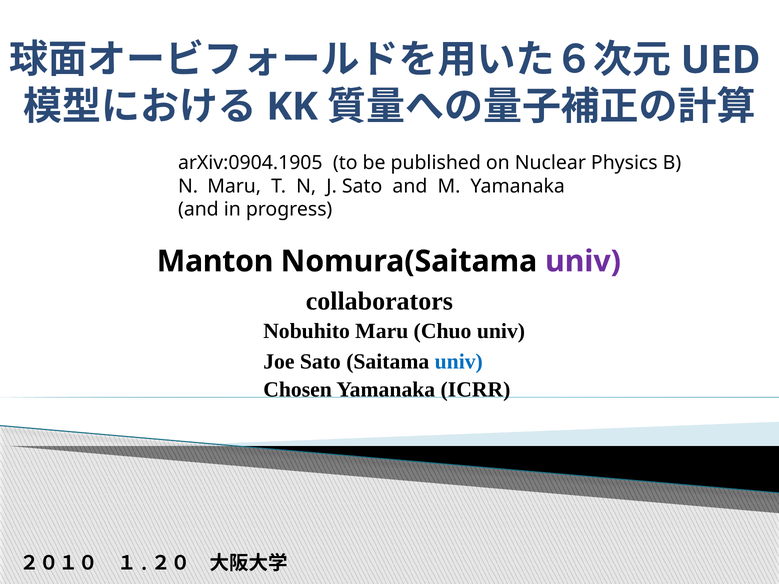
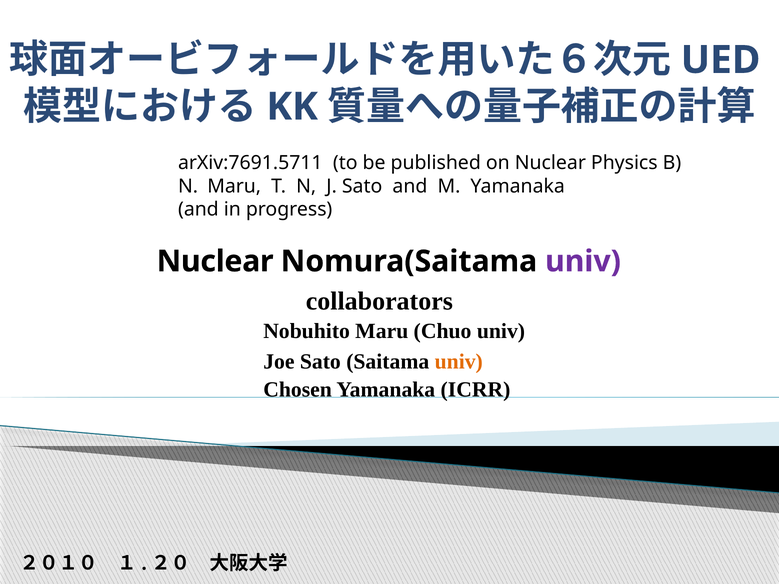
arXiv:0904.1905: arXiv:0904.1905 -> arXiv:7691.5711
Manton at (215, 261): Manton -> Nuclear
univ at (459, 362) colour: blue -> orange
